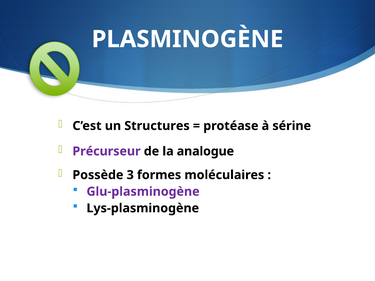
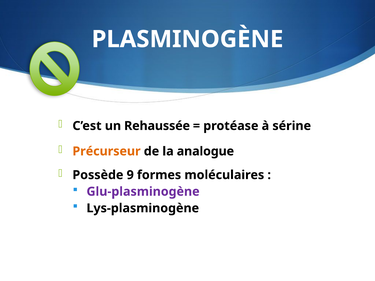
Structures: Structures -> Rehaussée
Précurseur colour: purple -> orange
3: 3 -> 9
